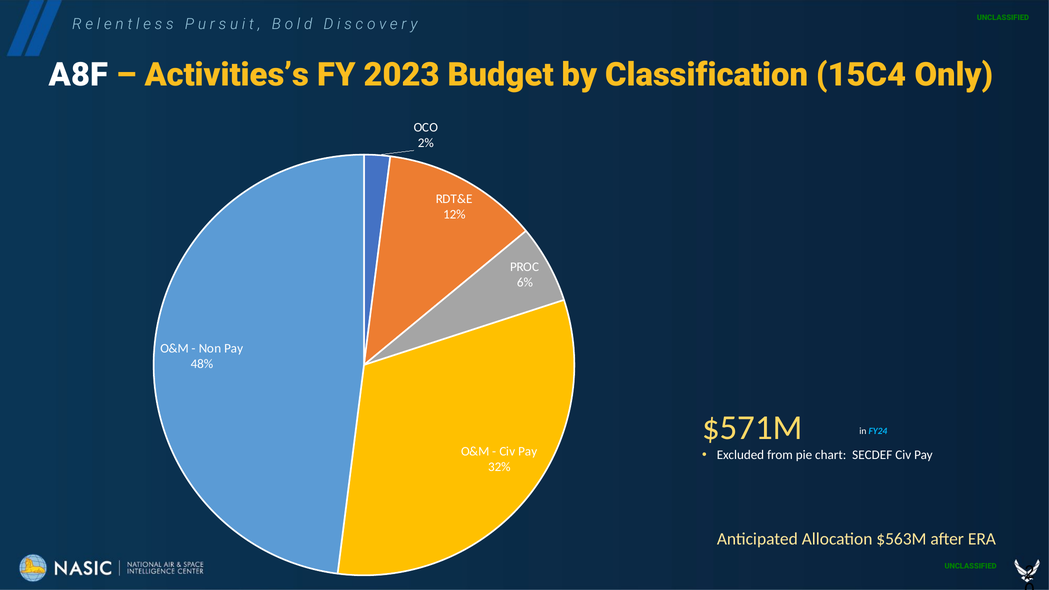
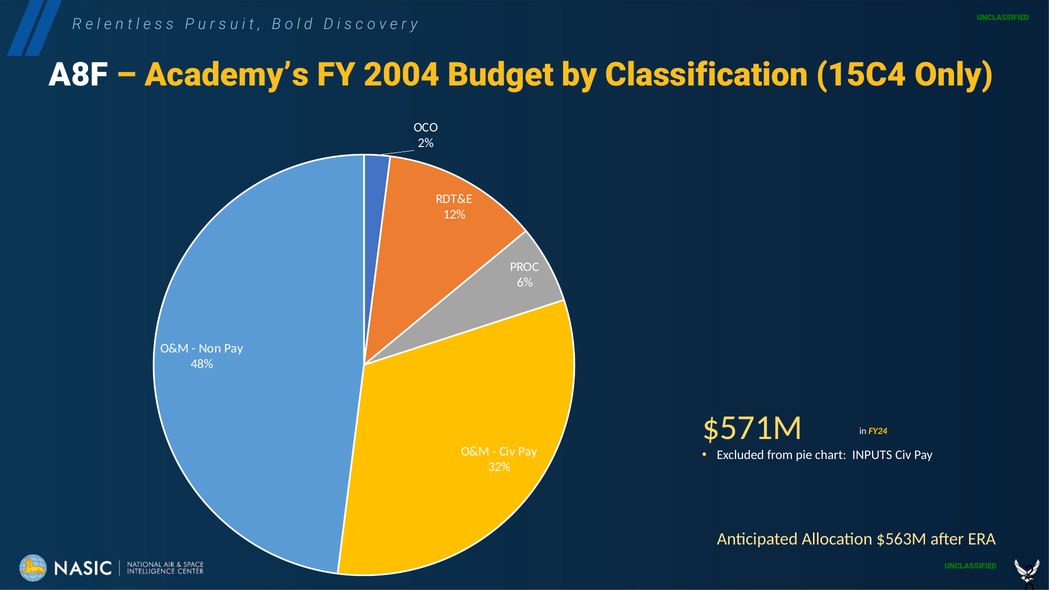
Activities’s: Activities’s -> Academy’s
2023: 2023 -> 2004
FY24 colour: light blue -> yellow
SECDEF: SECDEF -> INPUTS
